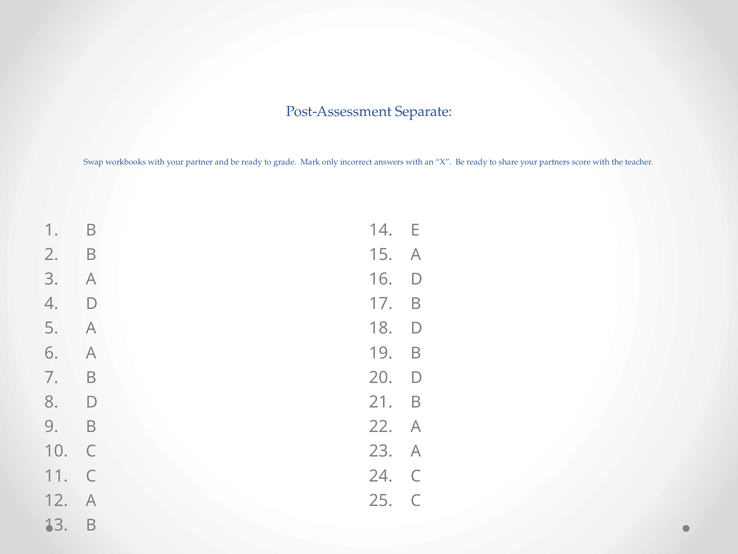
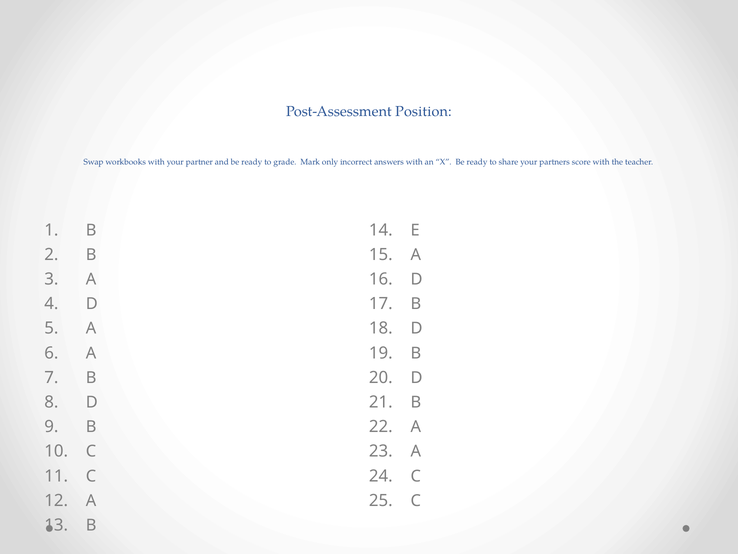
Separate: Separate -> Position
